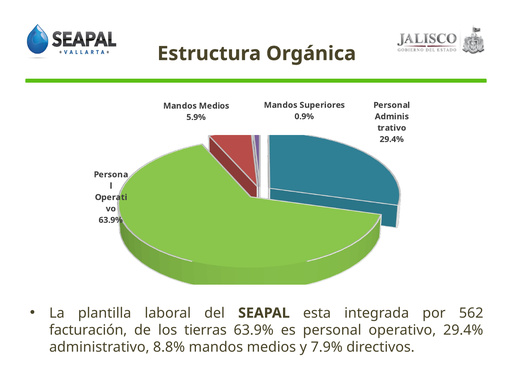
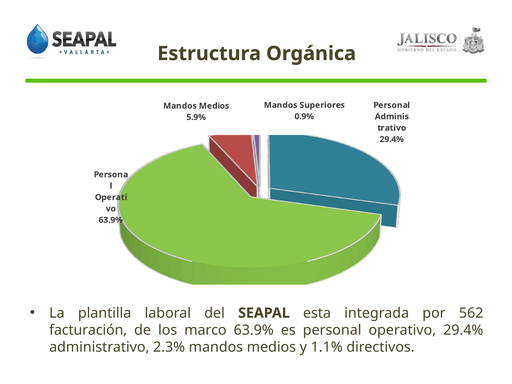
tierras: tierras -> marco
8.8%: 8.8% -> 2.3%
7.9%: 7.9% -> 1.1%
